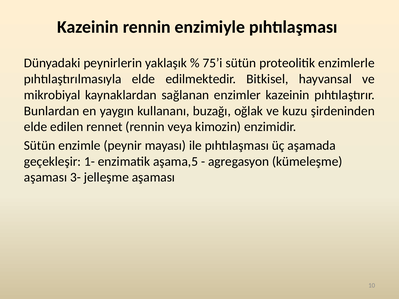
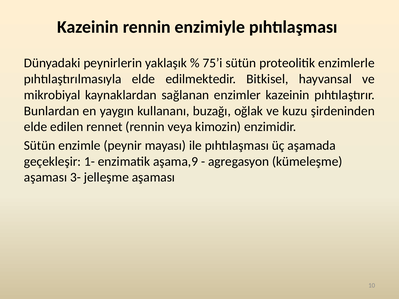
aşama,5: aşama,5 -> aşama,9
